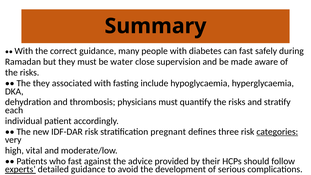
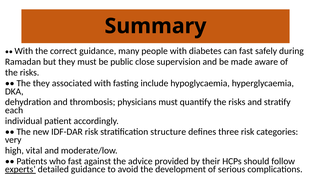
water: water -> public
pregnant: pregnant -> structure
categories underline: present -> none
